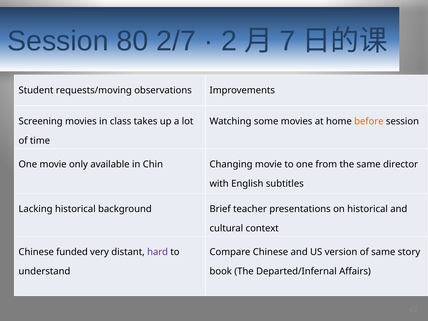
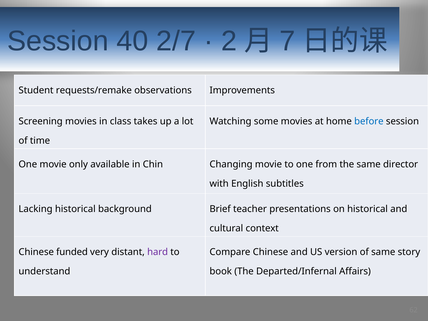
80: 80 -> 40
requests/moving: requests/moving -> requests/remake
before colour: orange -> blue
